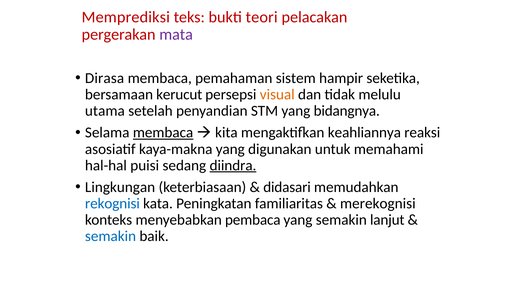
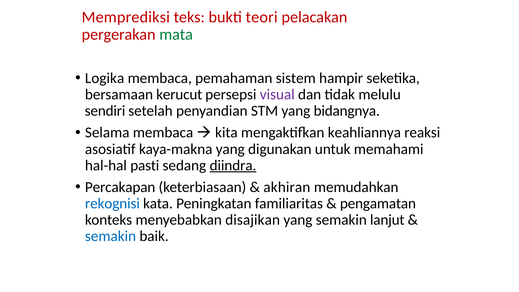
mata colour: purple -> green
Dirasa: Dirasa -> Logika
visual colour: orange -> purple
utama: utama -> sendiri
membaca at (163, 133) underline: present -> none
puisi: puisi -> pasti
Lingkungan: Lingkungan -> Percakapan
didasari: didasari -> akhiran
merekognisi: merekognisi -> pengamatan
pembaca: pembaca -> disajikan
